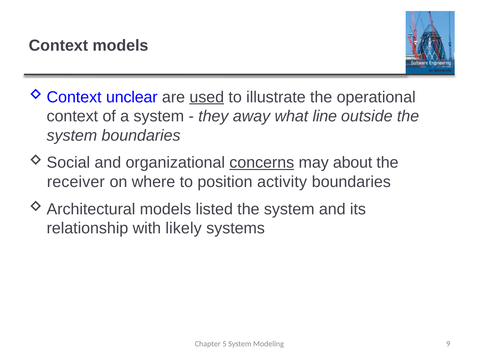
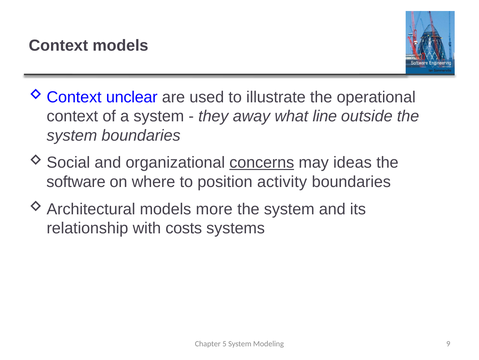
used underline: present -> none
about: about -> ideas
receiver: receiver -> software
listed: listed -> more
likely: likely -> costs
